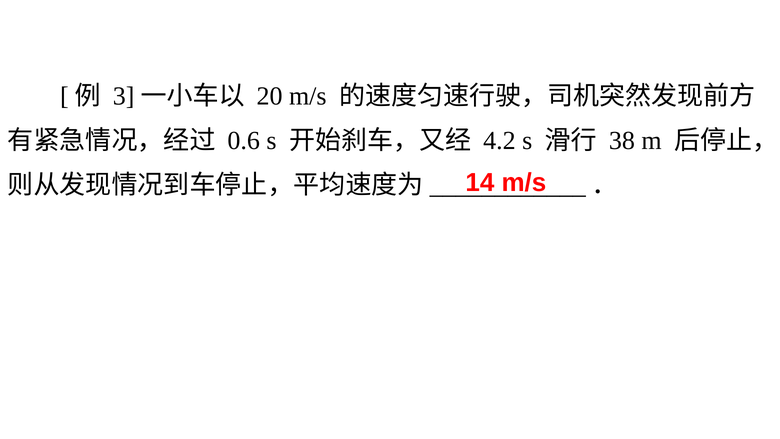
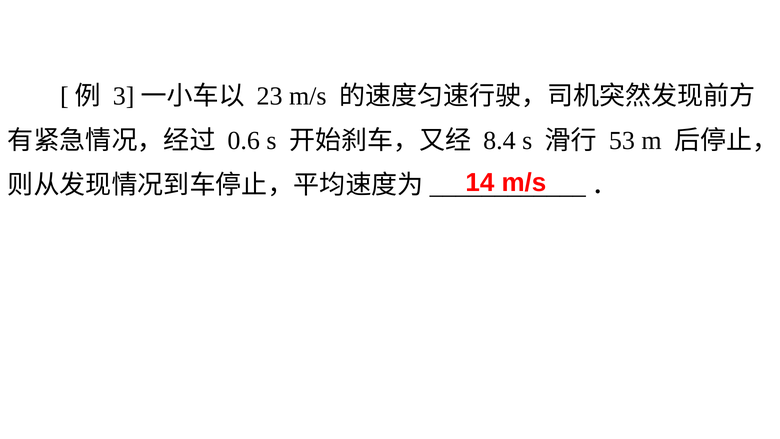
20: 20 -> 23
4.2: 4.2 -> 8.4
38: 38 -> 53
